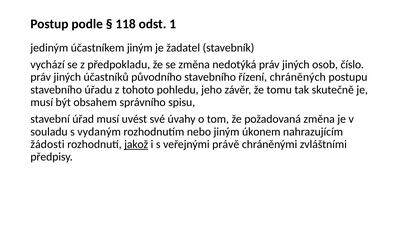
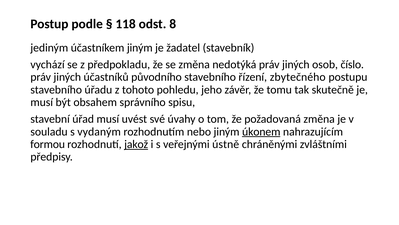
1: 1 -> 8
chráněných: chráněných -> zbytečného
úkonem underline: none -> present
žádosti: žádosti -> formou
právě: právě -> ústně
